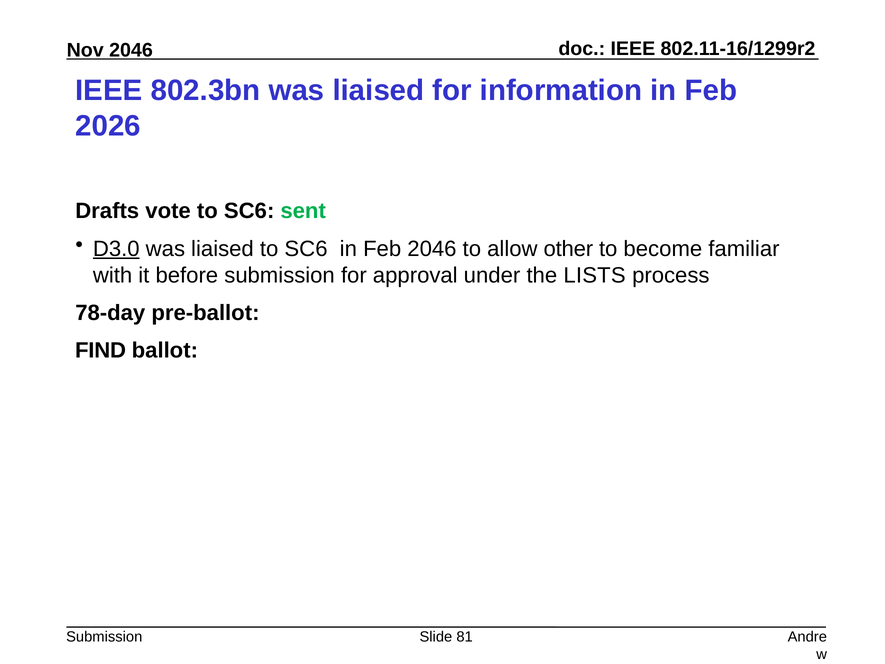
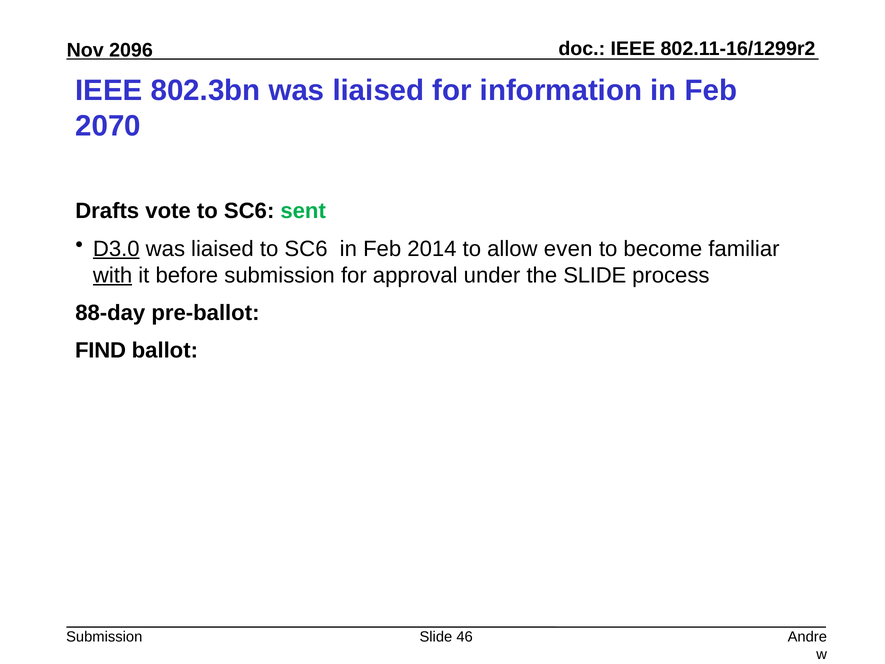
2046 at (131, 50): 2046 -> 2096
2026: 2026 -> 2070
Feb 2046: 2046 -> 2014
other: other -> even
with underline: none -> present
the LISTS: LISTS -> SLIDE
78-day: 78-day -> 88-day
81: 81 -> 46
